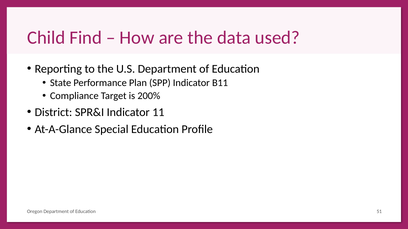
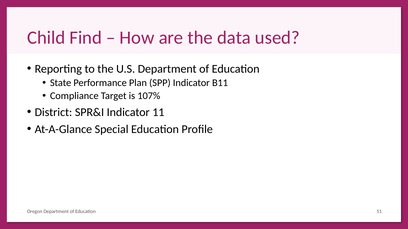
200%: 200% -> 107%
